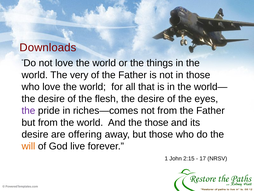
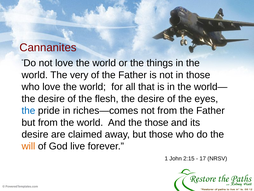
Downloads: Downloads -> Cannanites
the at (28, 110) colour: purple -> blue
offering: offering -> claimed
